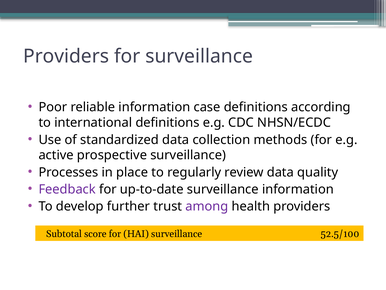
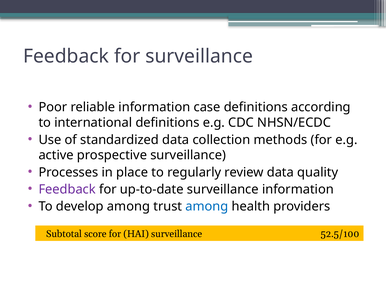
Providers at (66, 56): Providers -> Feedback
develop further: further -> among
among at (207, 206) colour: purple -> blue
